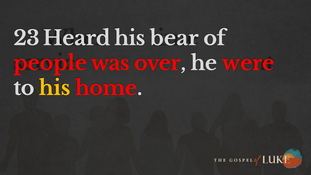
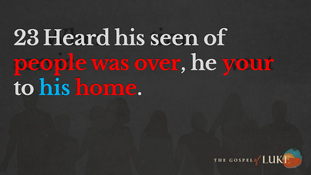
bear: bear -> seen
were: were -> your
his at (55, 88) colour: yellow -> light blue
